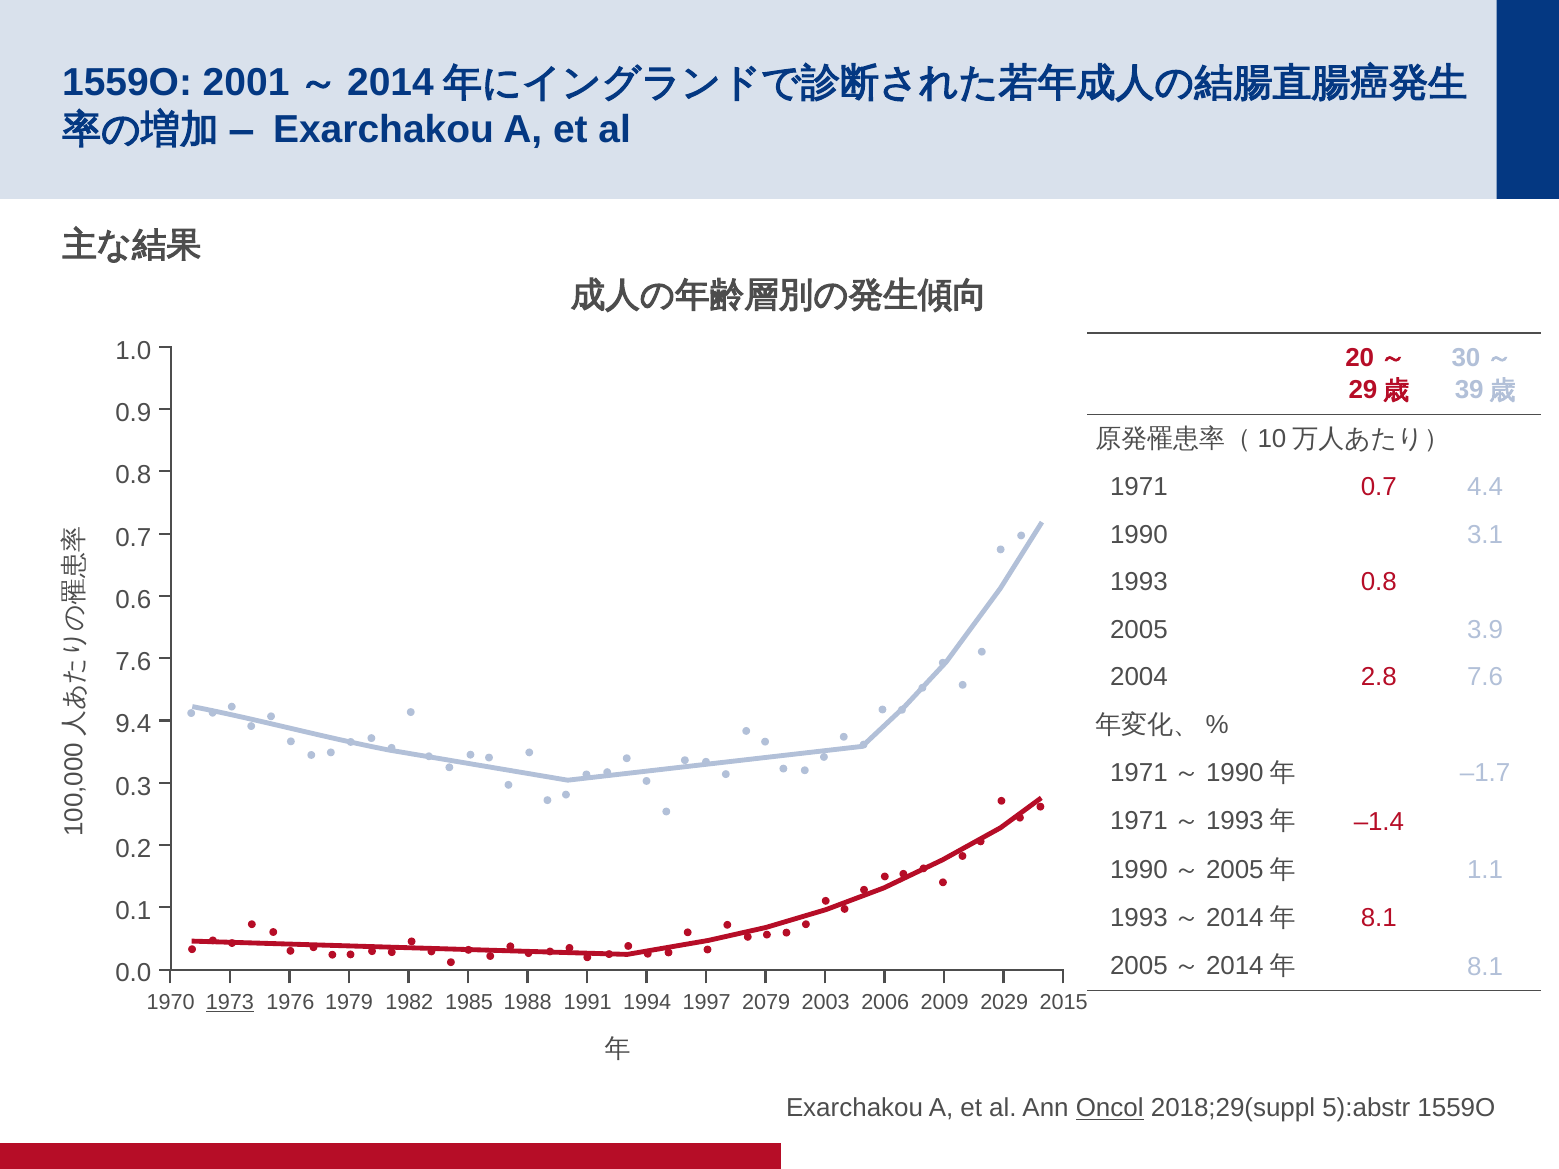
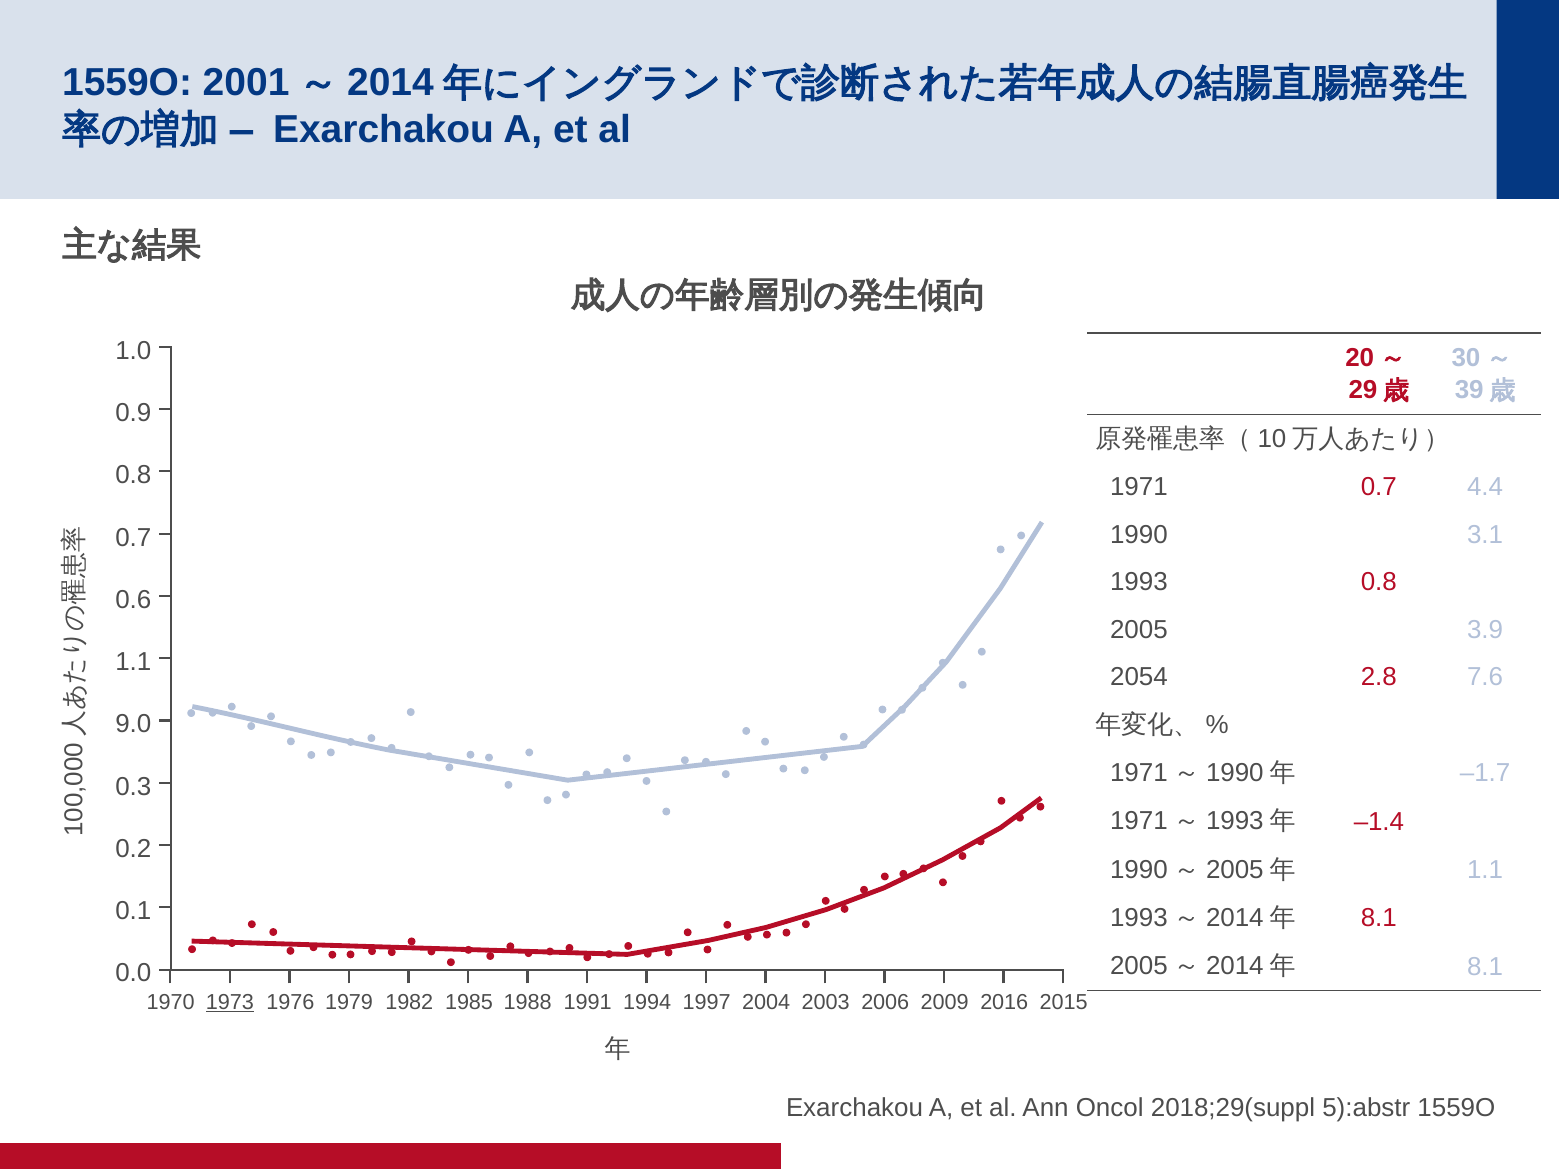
7.6 at (133, 662): 7.6 -> 1.1
2004: 2004 -> 2054
9.4: 9.4 -> 9.0
2079: 2079 -> 2004
2029: 2029 -> 2016
Oncol underline: present -> none
